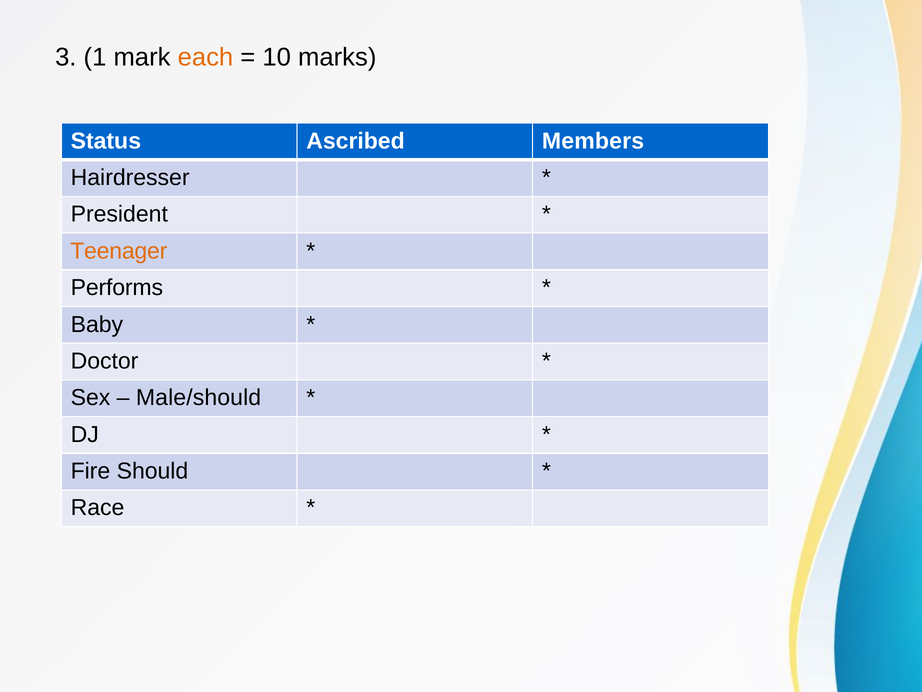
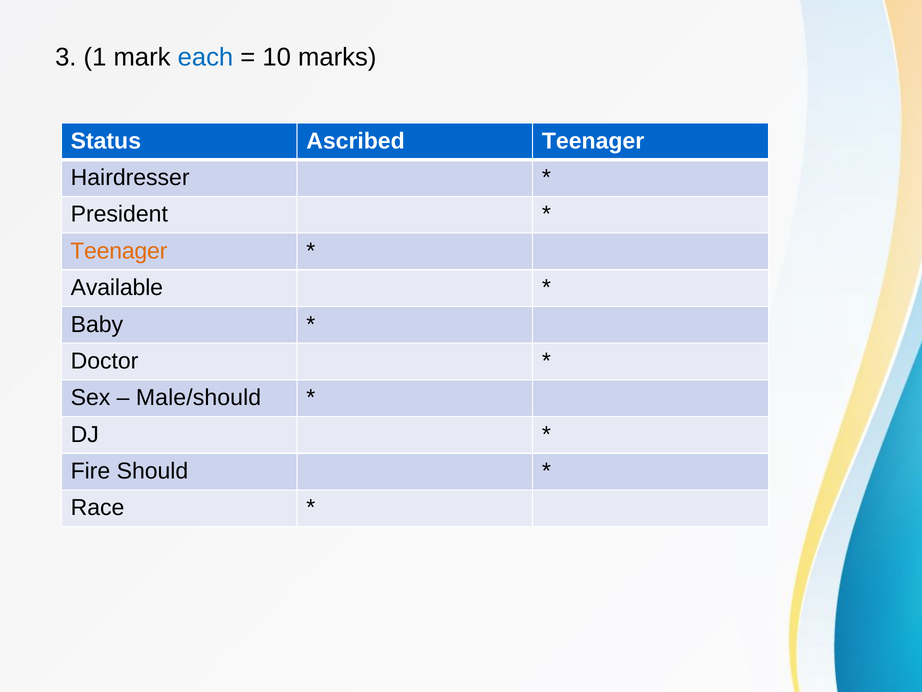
each colour: orange -> blue
Ascribed Members: Members -> Teenager
Performs: Performs -> Available
